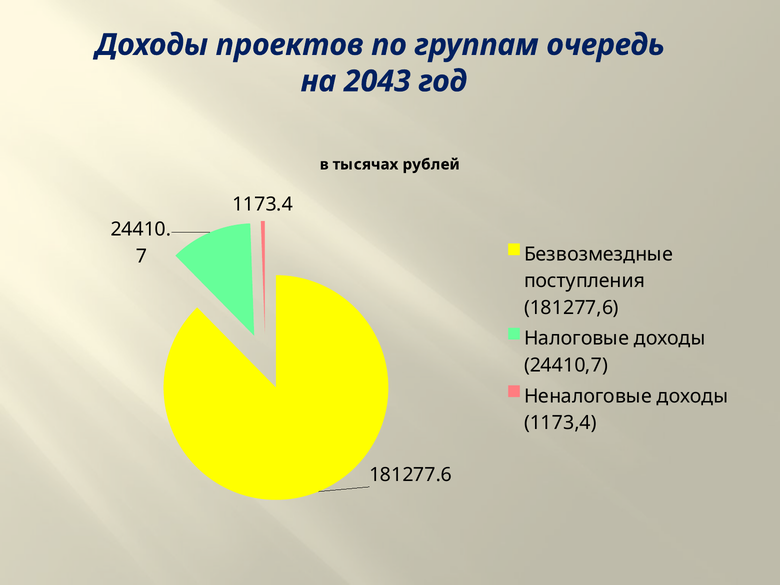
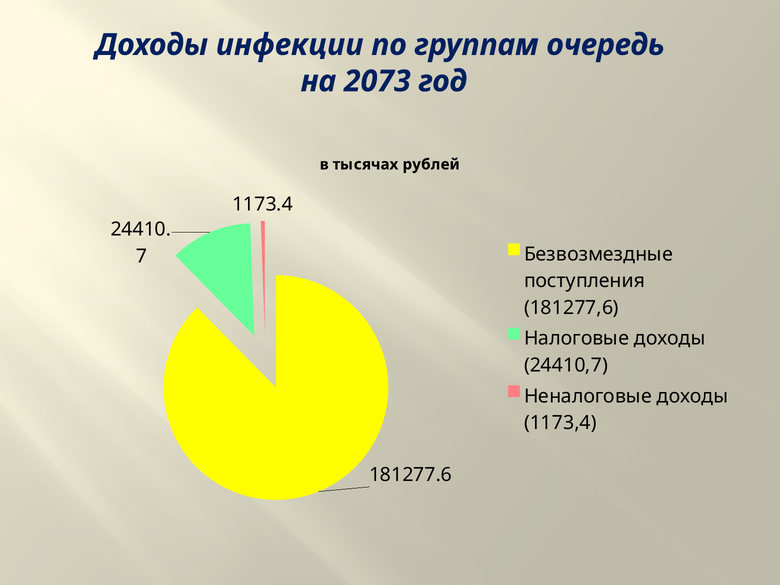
проектов: проектов -> инфекции
2043: 2043 -> 2073
